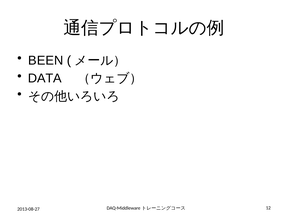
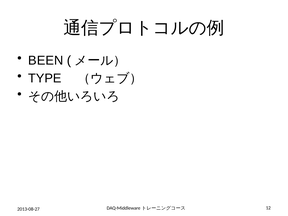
DATA: DATA -> TYPE
